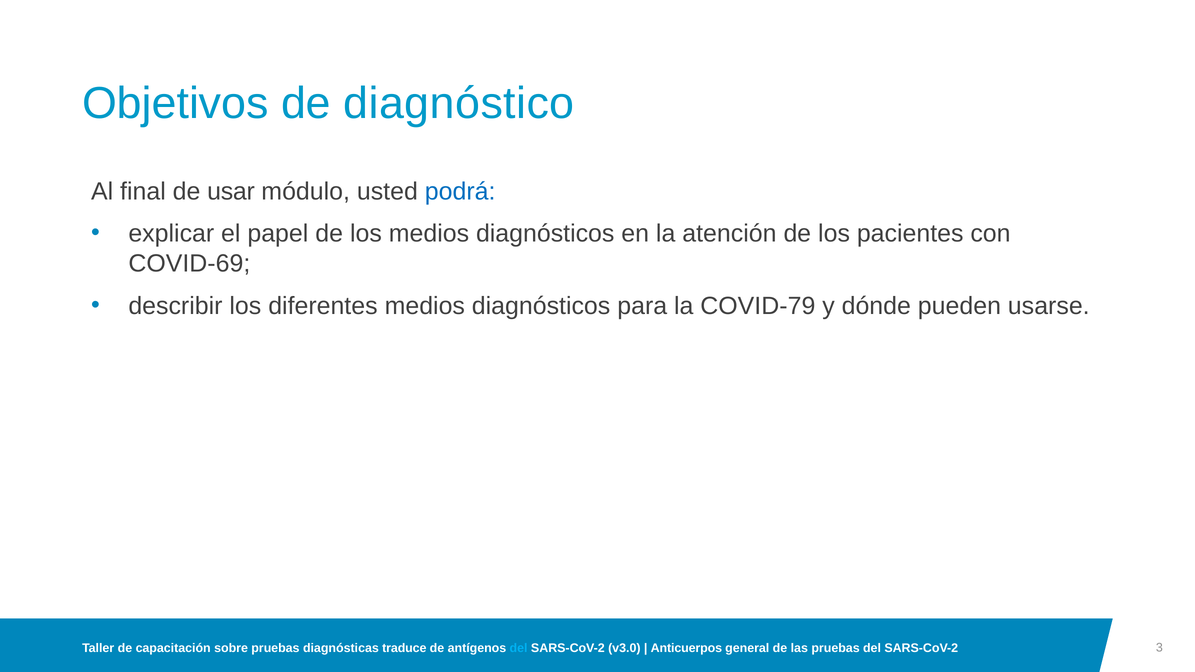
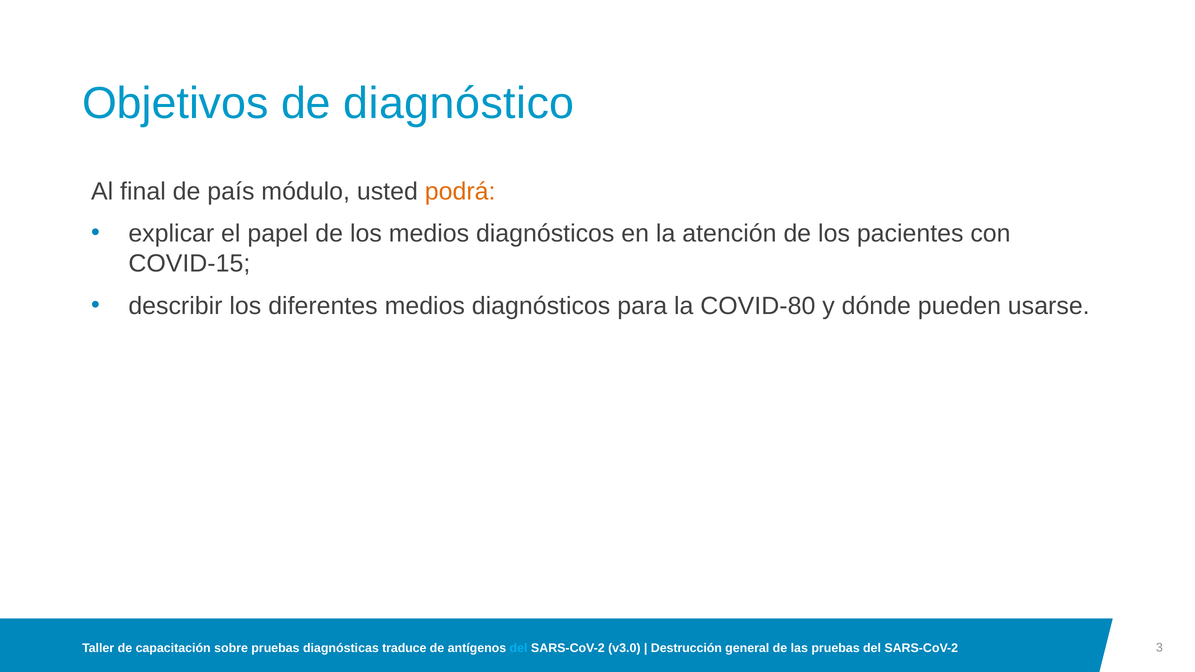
usar: usar -> país
podrá colour: blue -> orange
COVID-69: COVID-69 -> COVID-15
COVID-79: COVID-79 -> COVID-80
Anticuerpos: Anticuerpos -> Destrucción
